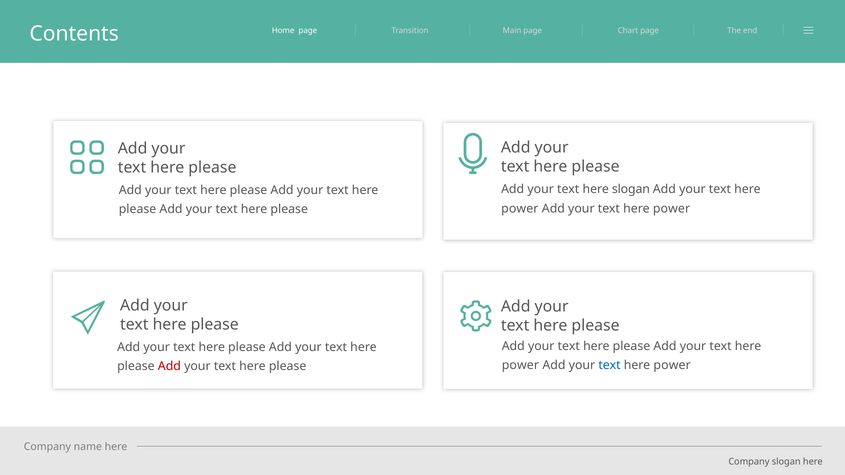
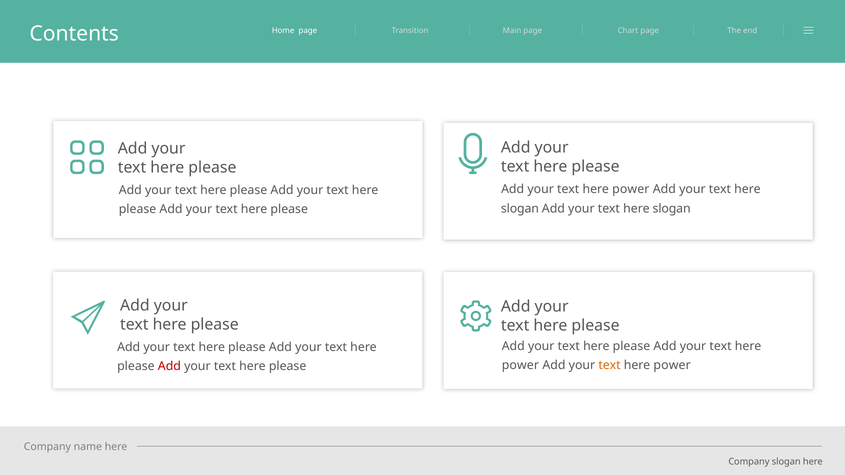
slogan at (631, 189): slogan -> power
power at (520, 209): power -> slogan
power at (672, 209): power -> slogan
text at (610, 366) colour: blue -> orange
